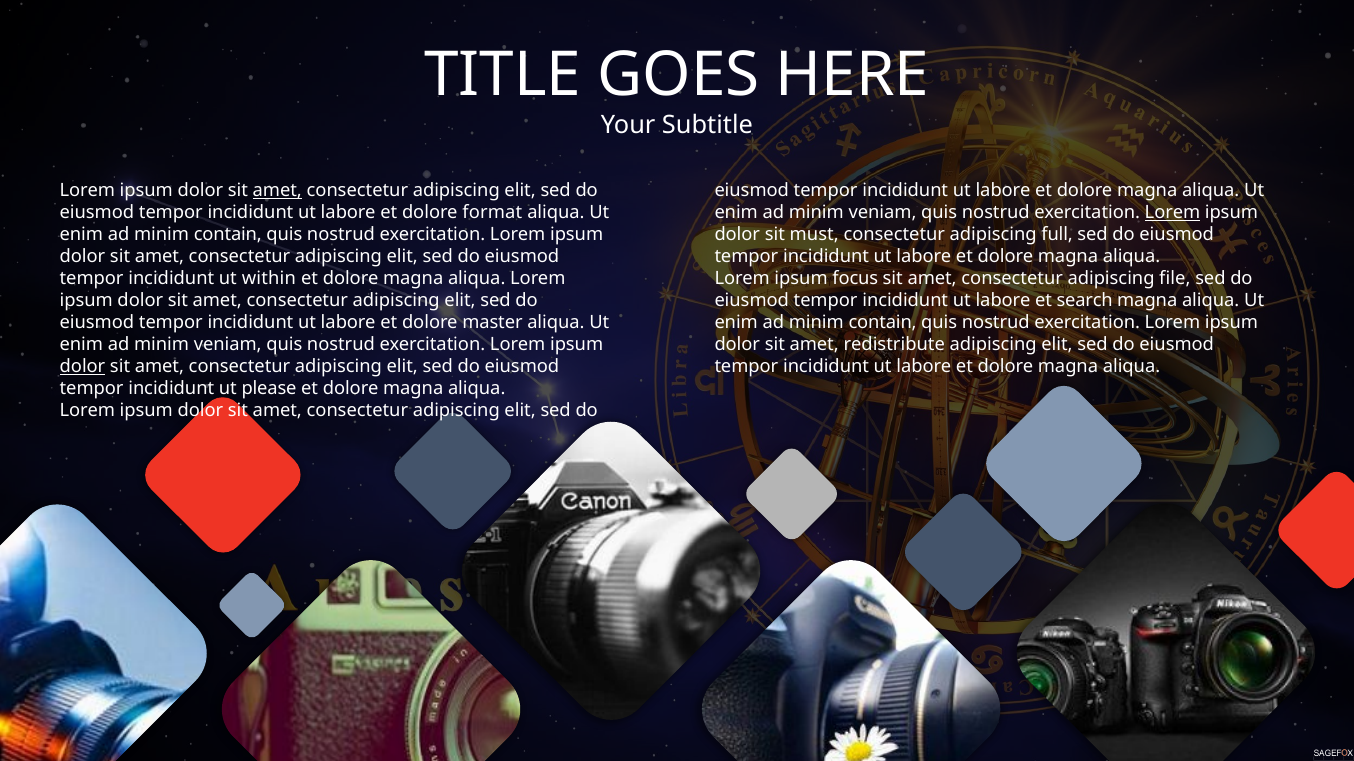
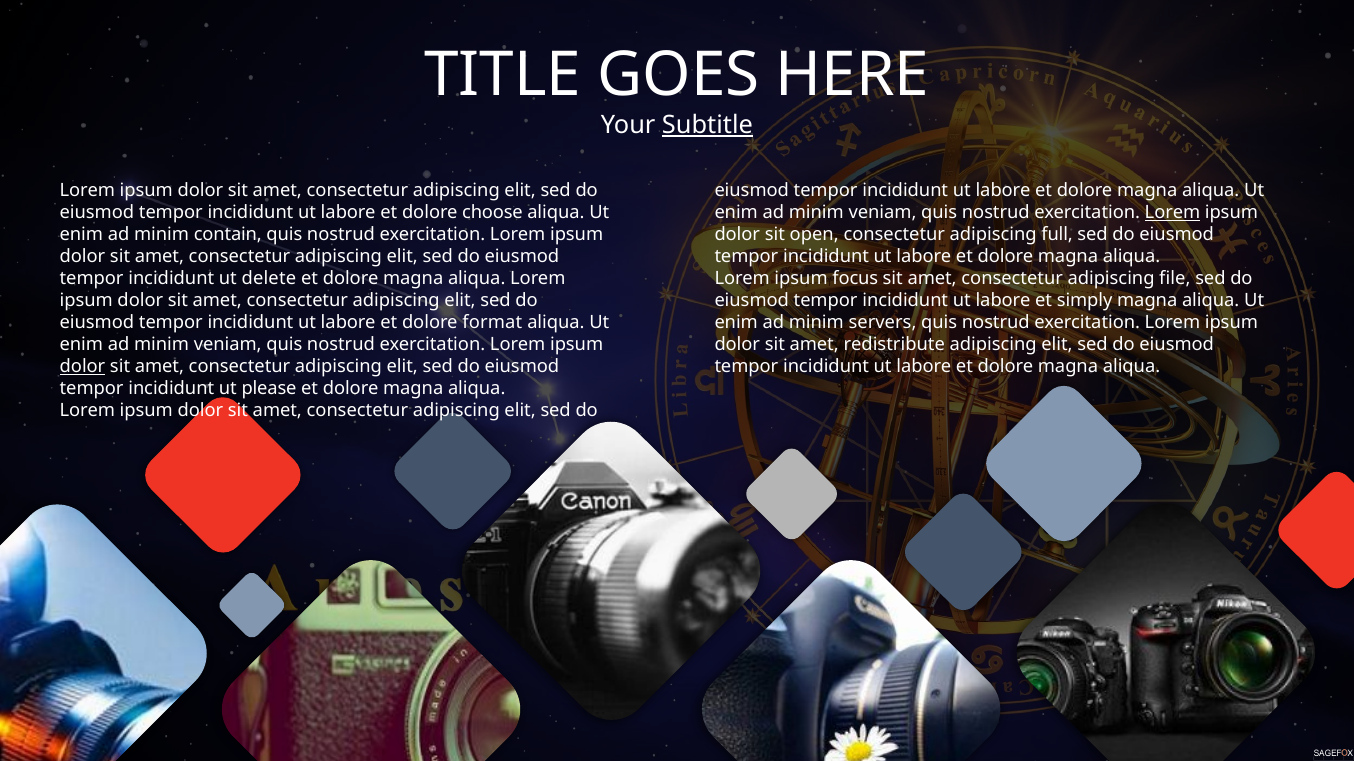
Subtitle underline: none -> present
amet at (277, 190) underline: present -> none
format: format -> choose
must: must -> open
within: within -> delete
search: search -> simply
master: master -> format
contain at (883, 323): contain -> servers
